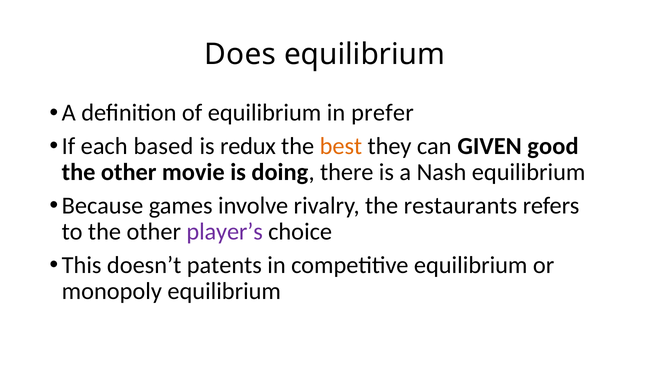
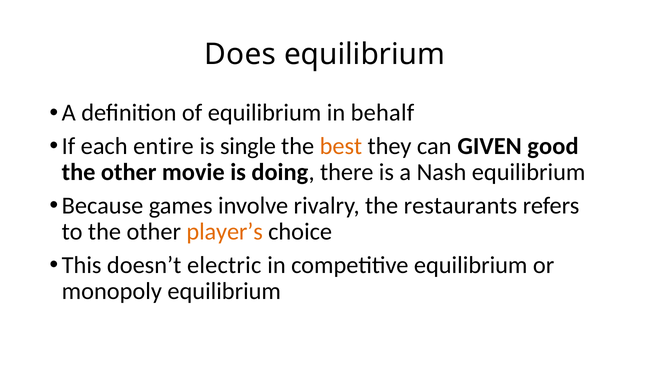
prefer: prefer -> behalf
based: based -> entire
redux: redux -> single
player’s colour: purple -> orange
patents: patents -> electric
